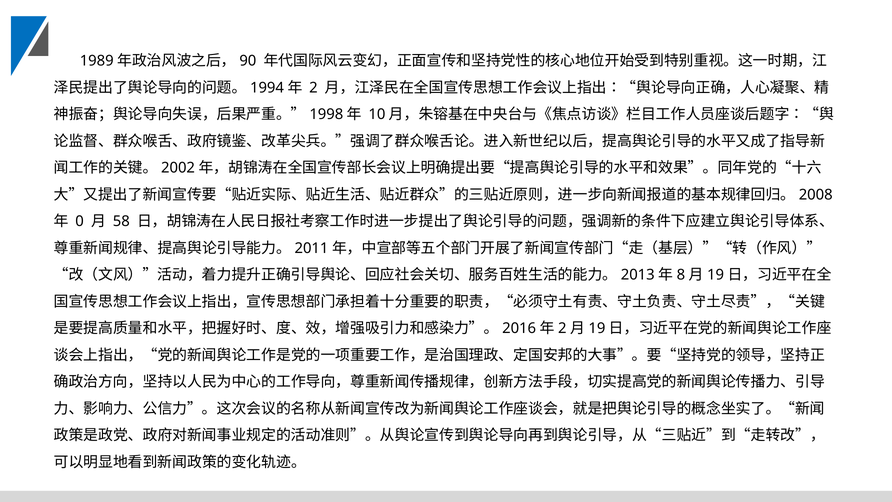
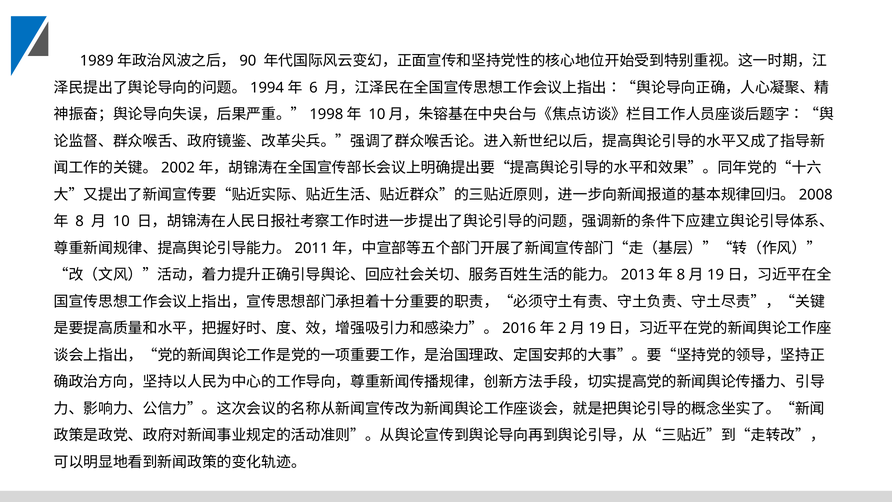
2: 2 -> 6
0: 0 -> 8
58: 58 -> 10
